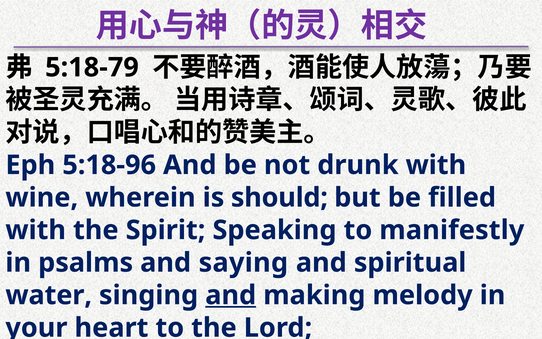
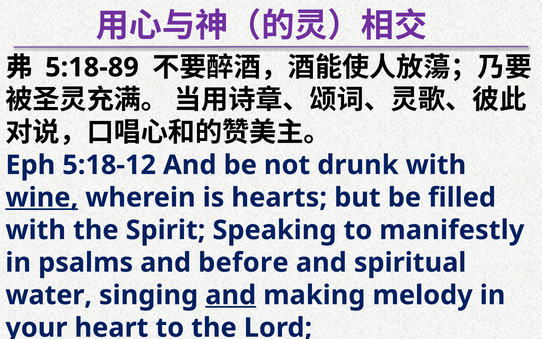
5:18-79: 5:18-79 -> 5:18-89
5:18-96: 5:18-96 -> 5:18-12
wine underline: none -> present
should: should -> hearts
saying: saying -> before
